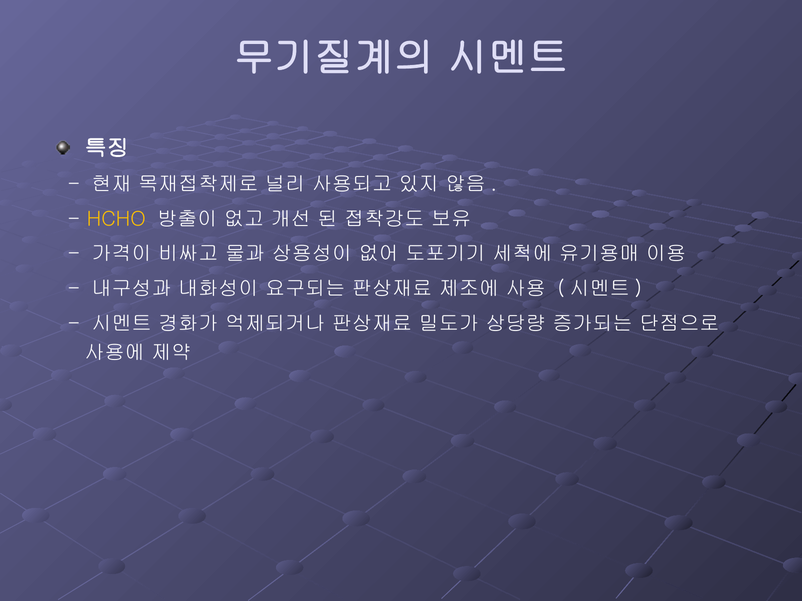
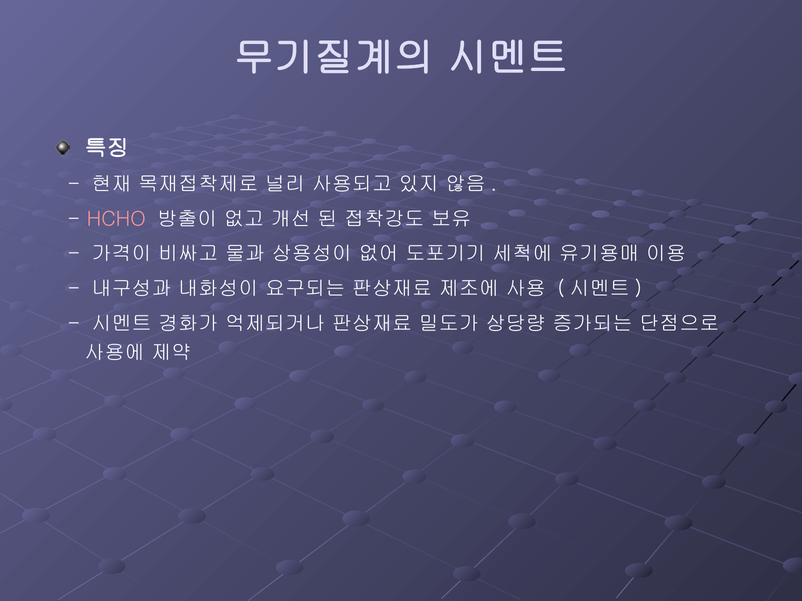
HCHO colour: yellow -> pink
